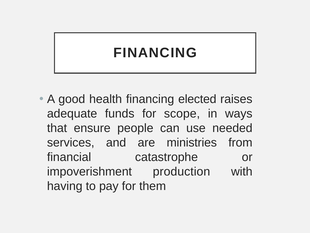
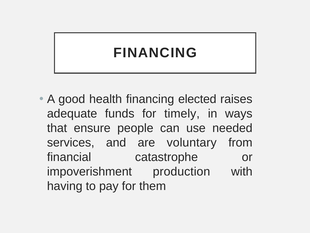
scope: scope -> timely
ministries: ministries -> voluntary
